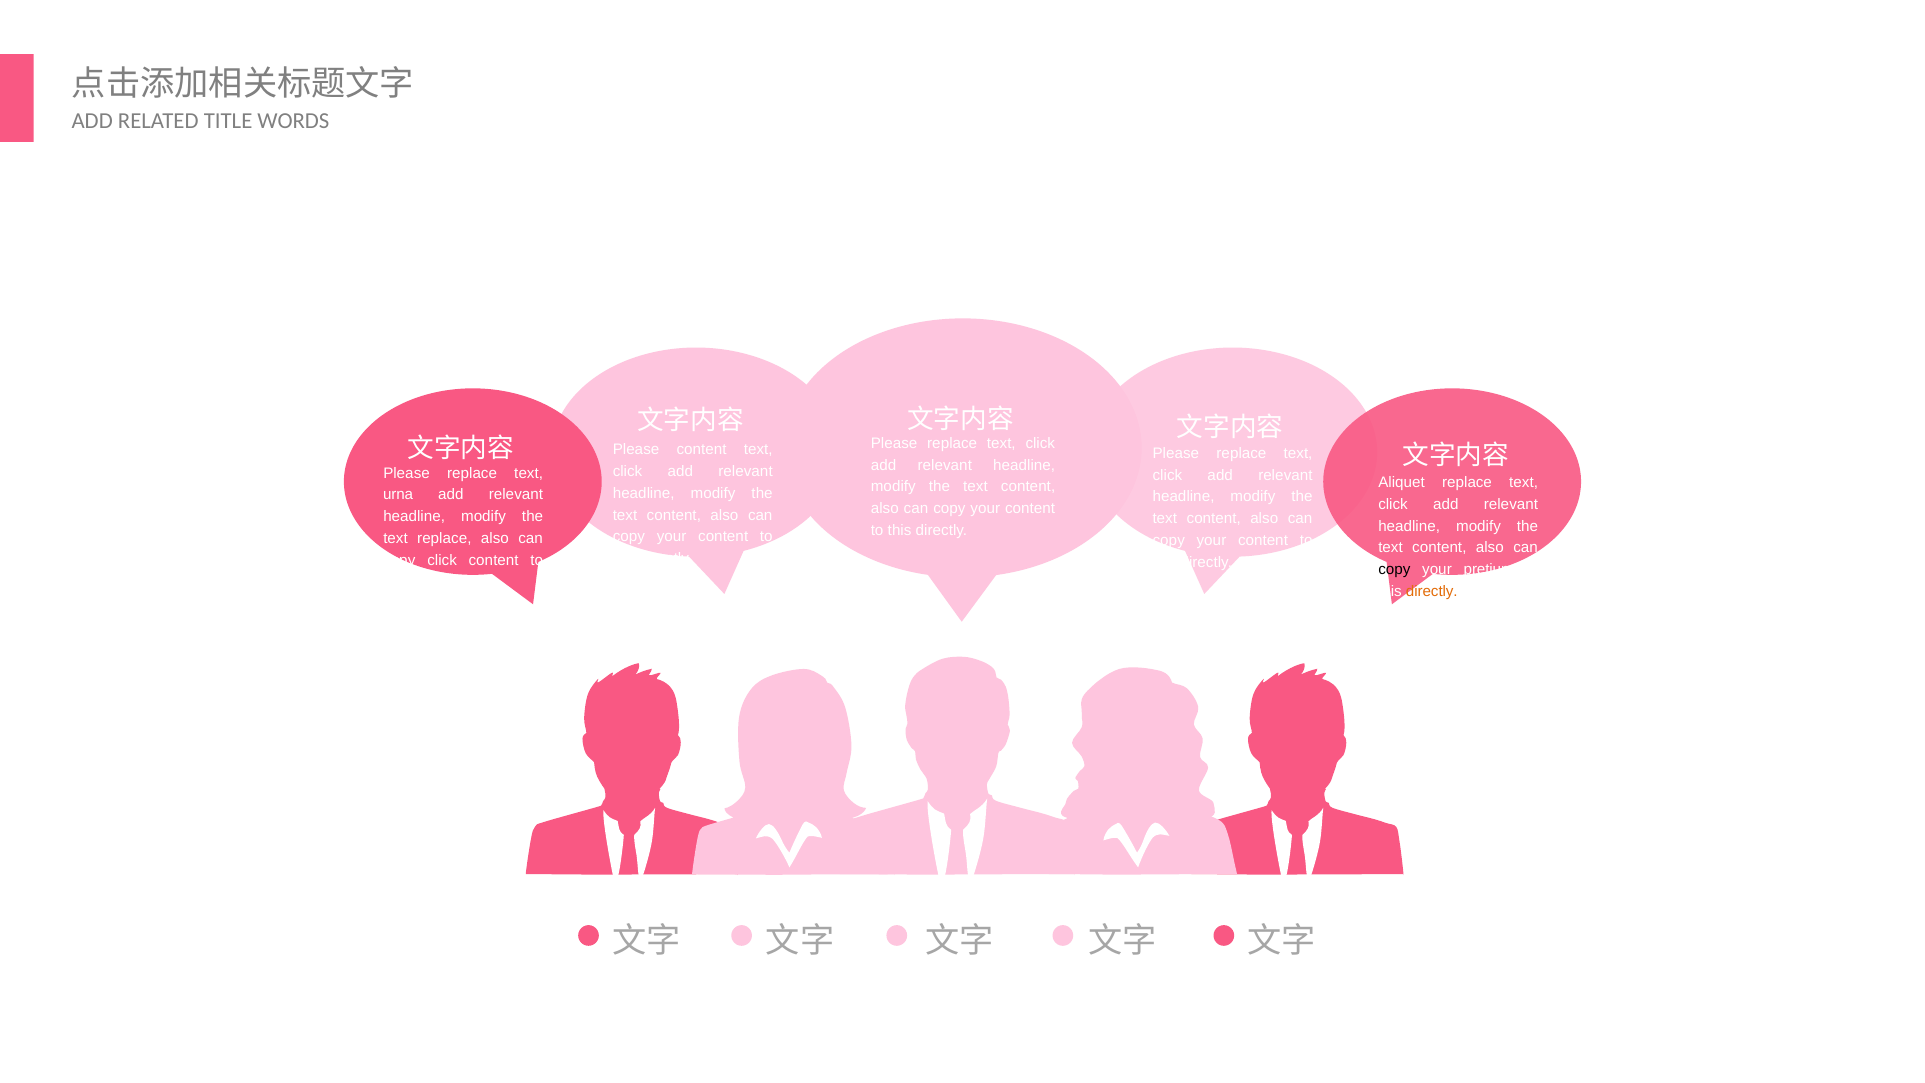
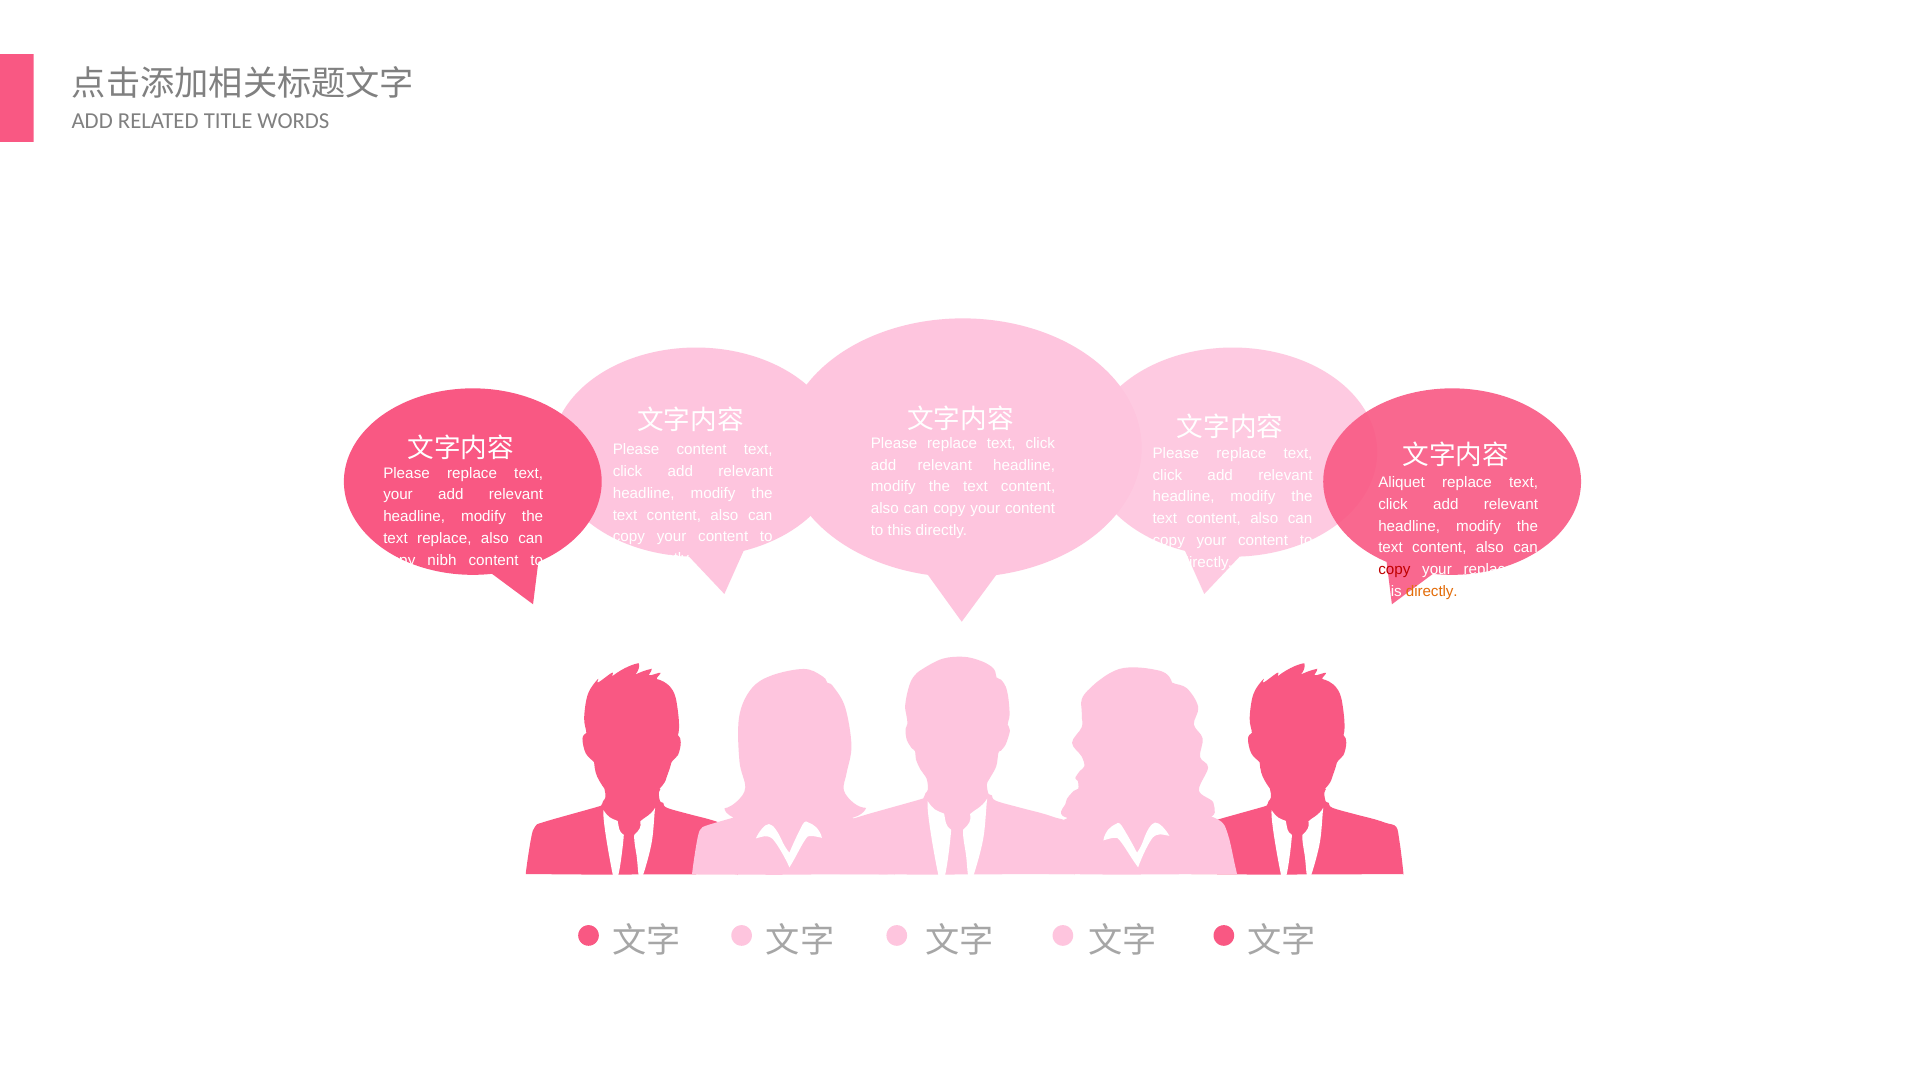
urna at (398, 495): urna -> your
copy click: click -> nibh
copy at (1394, 570) colour: black -> red
your pretium: pretium -> replace
